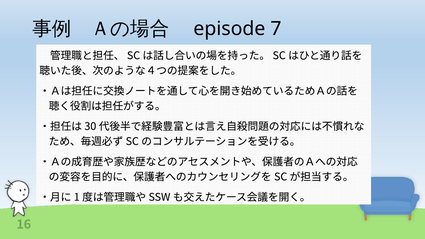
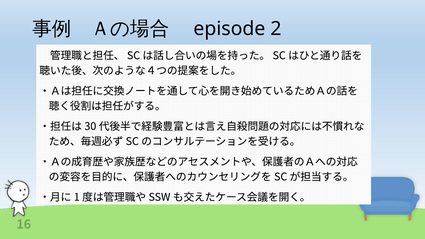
7: 7 -> 2
